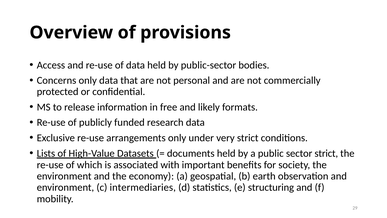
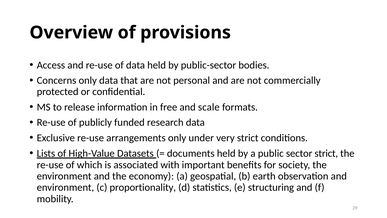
likely: likely -> scale
intermediaries: intermediaries -> proportionality
